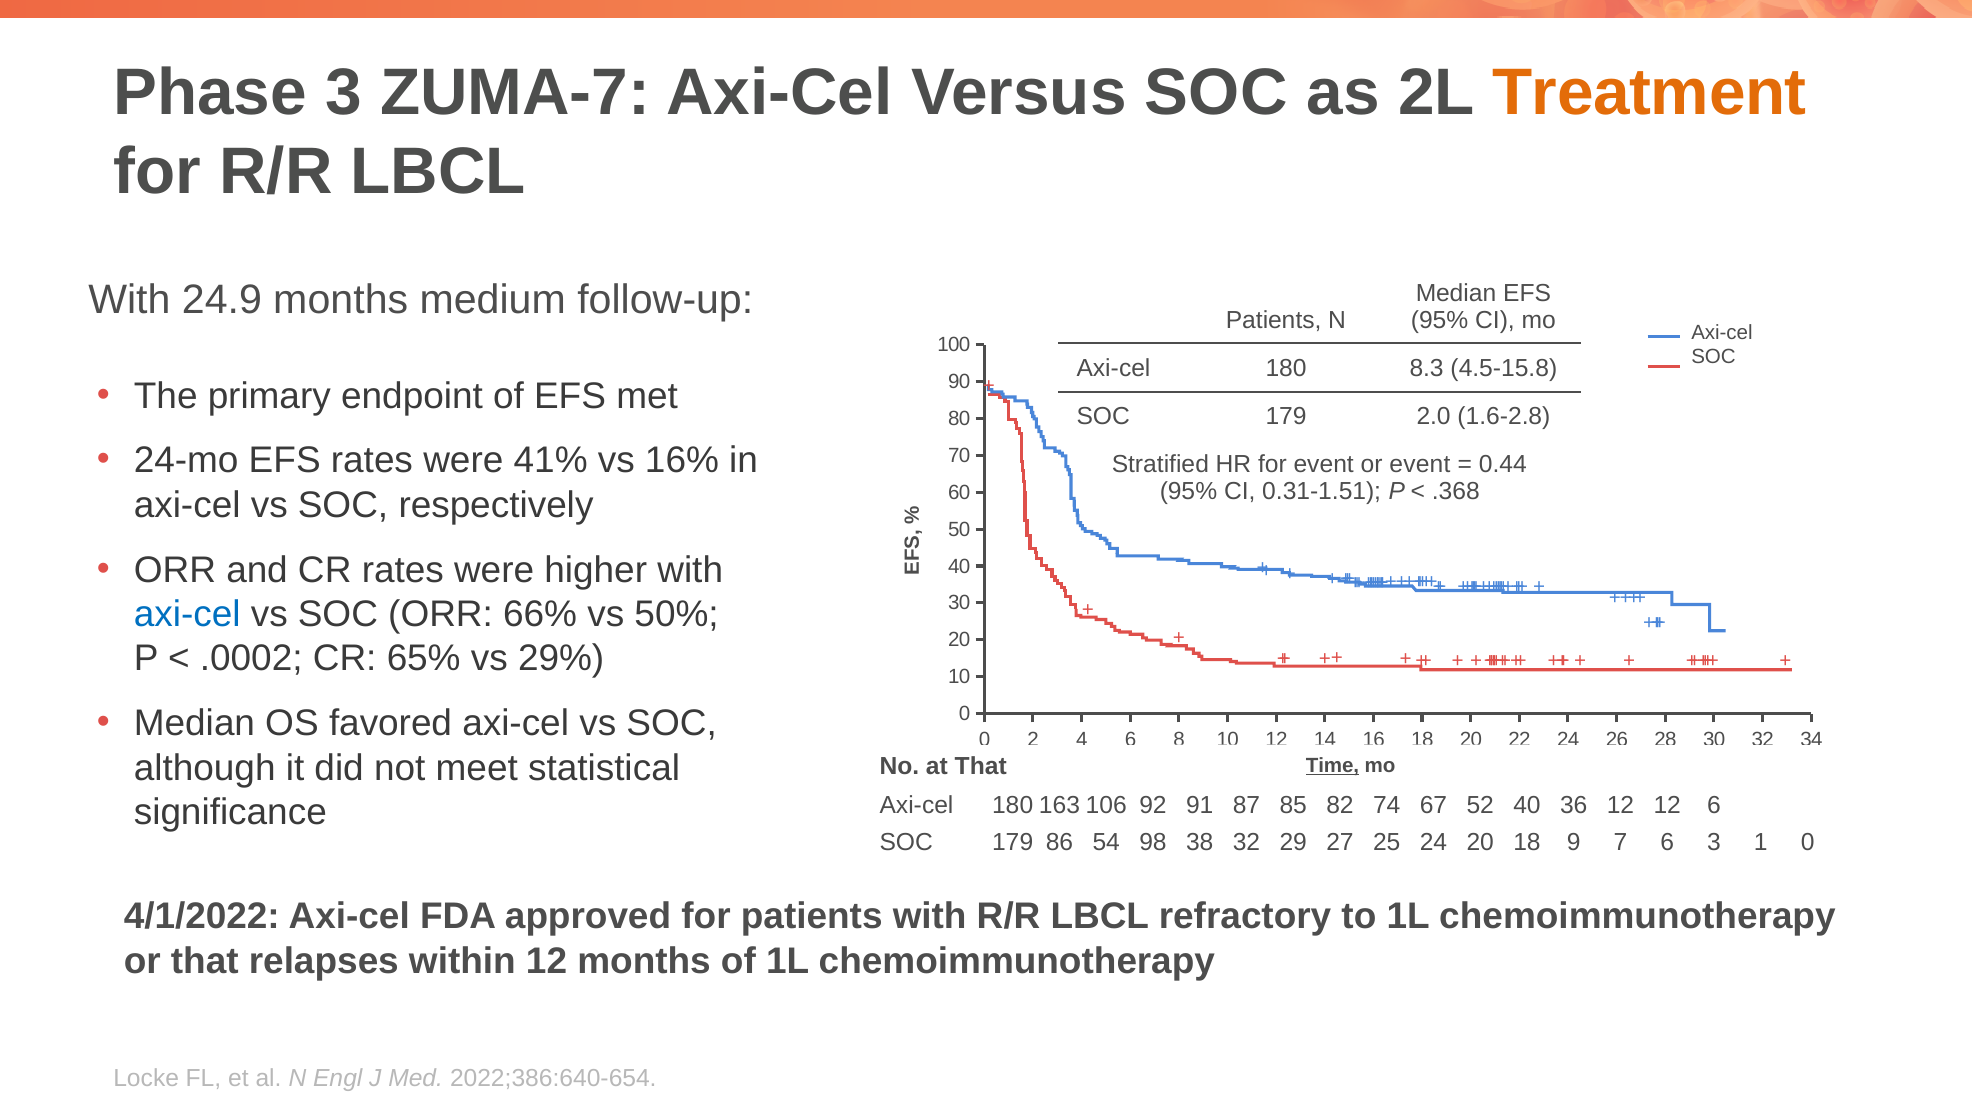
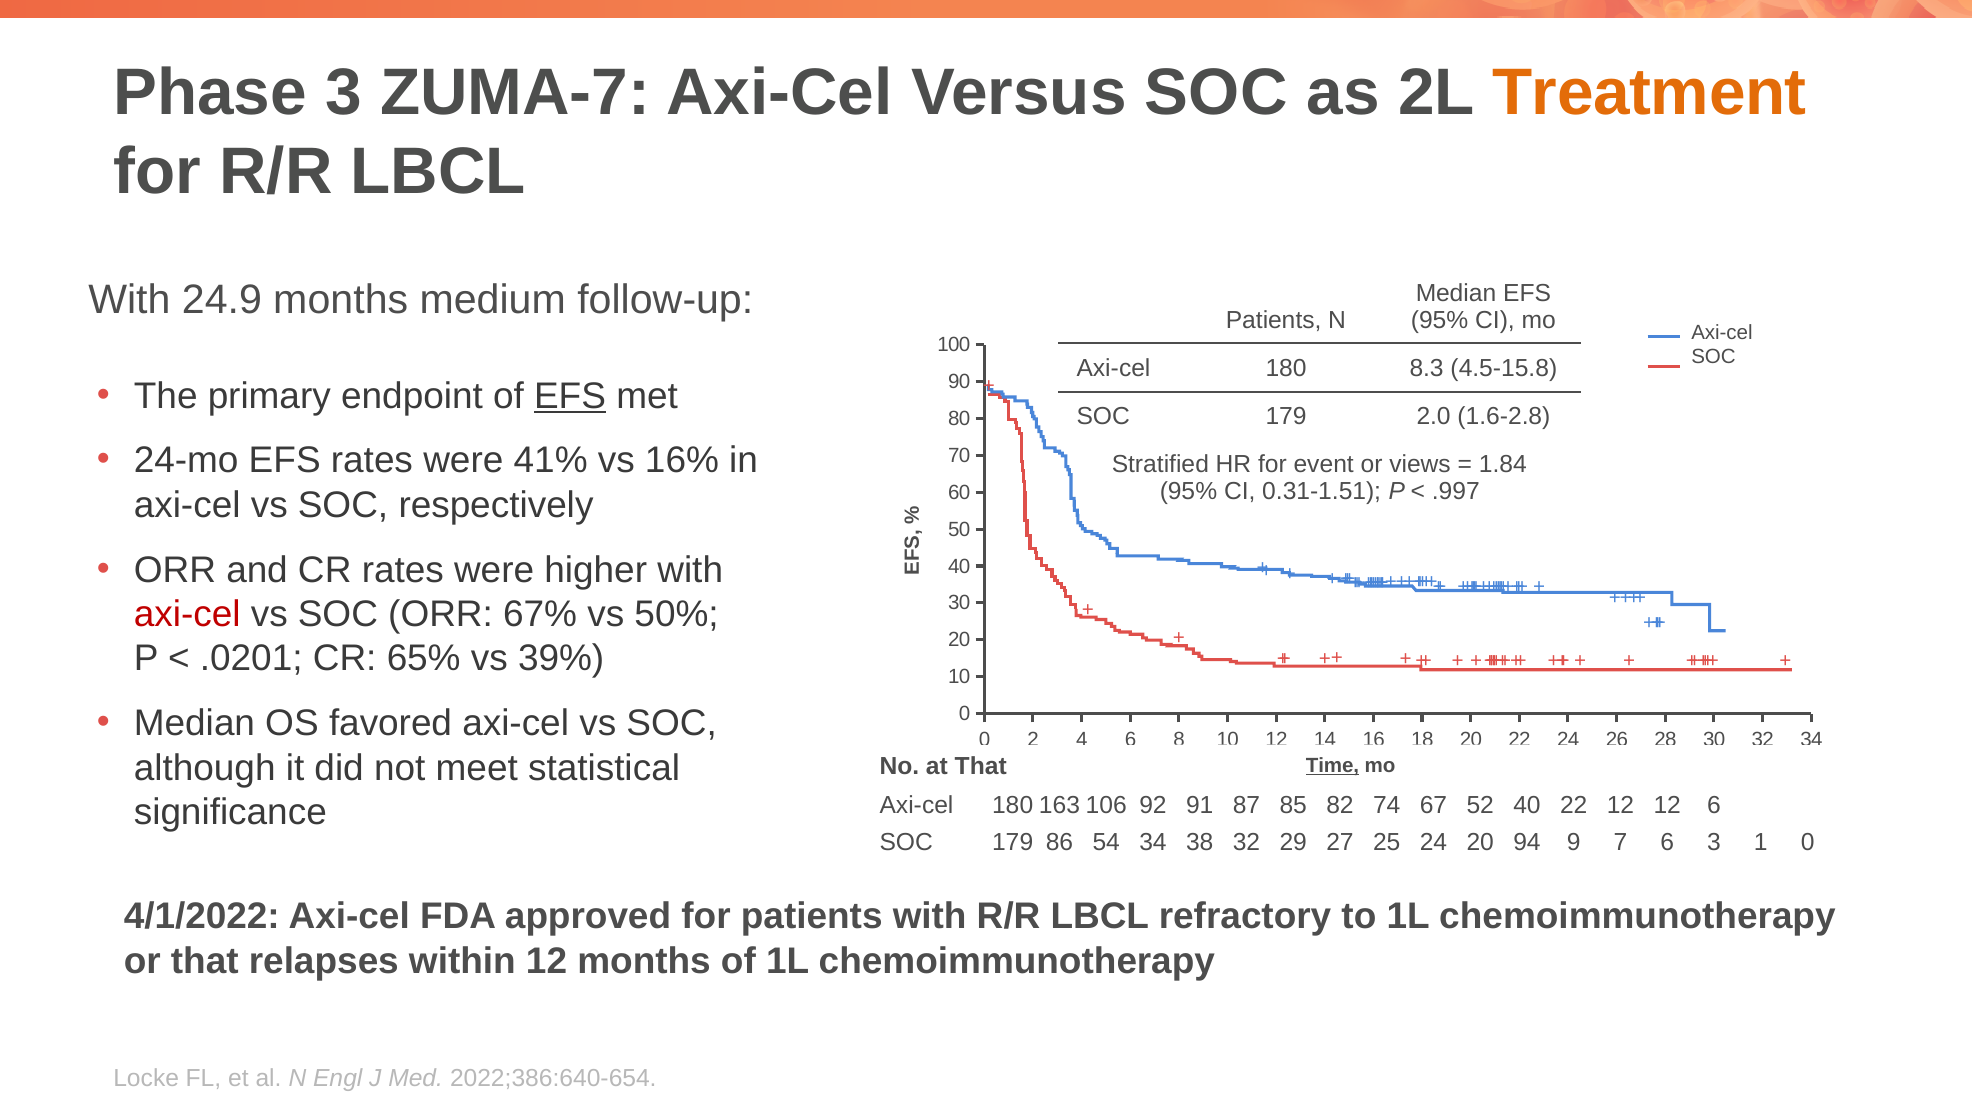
EFS at (570, 396) underline: none -> present
or event: event -> views
0.44: 0.44 -> 1.84
.368: .368 -> .997
axi-cel at (187, 615) colour: blue -> red
66%: 66% -> 67%
.0002: .0002 -> .0201
29%: 29% -> 39%
40 36: 36 -> 22
54 98: 98 -> 34
20 18: 18 -> 94
